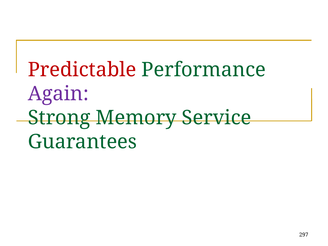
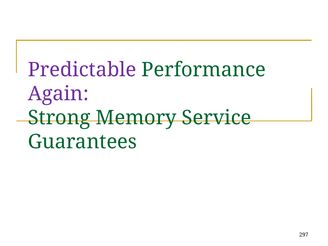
Predictable colour: red -> purple
